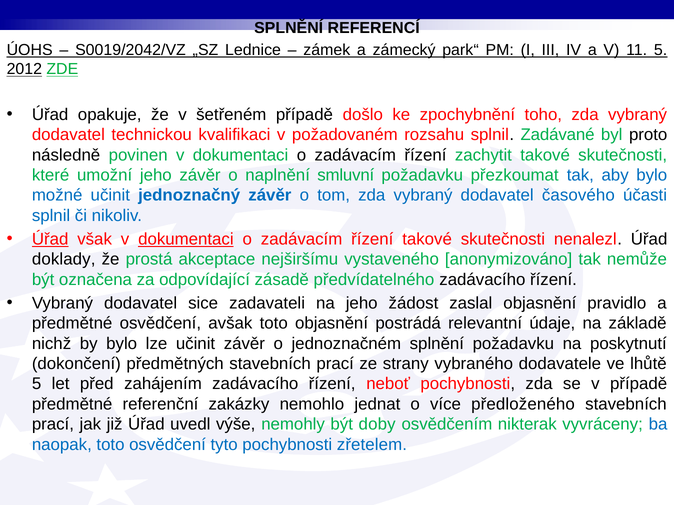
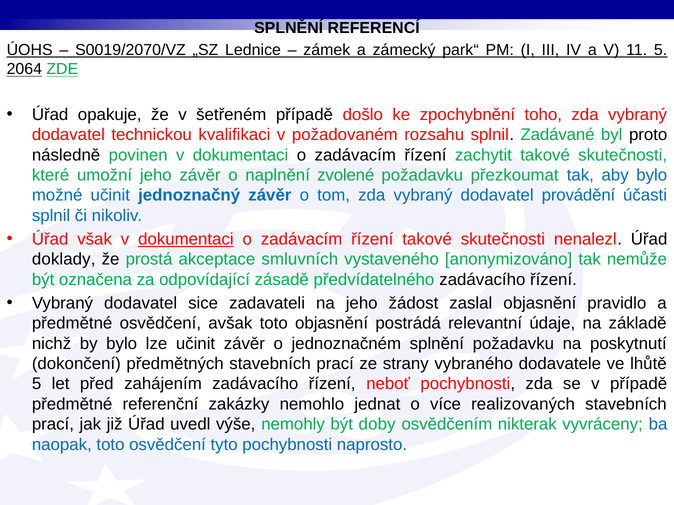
S0019/2042/VZ: S0019/2042/VZ -> S0019/2070/VZ
2012: 2012 -> 2064
smluvní: smluvní -> zvolené
časového: časového -> provádění
Úřad at (50, 239) underline: present -> none
nejširšímu: nejširšímu -> smluvních
předloženého: předloženého -> realizovaných
zřetelem: zřetelem -> naprosto
